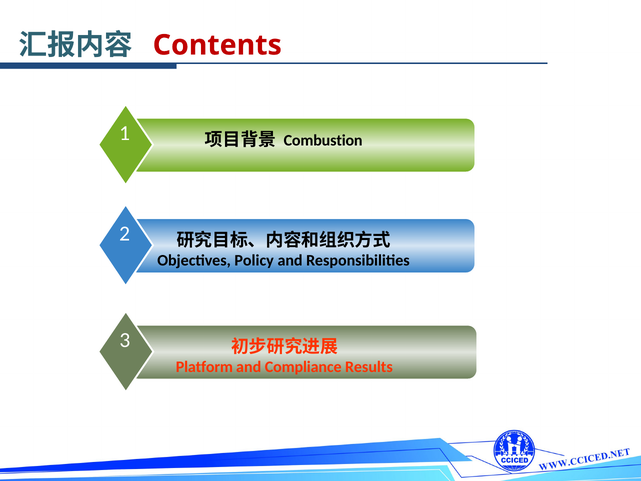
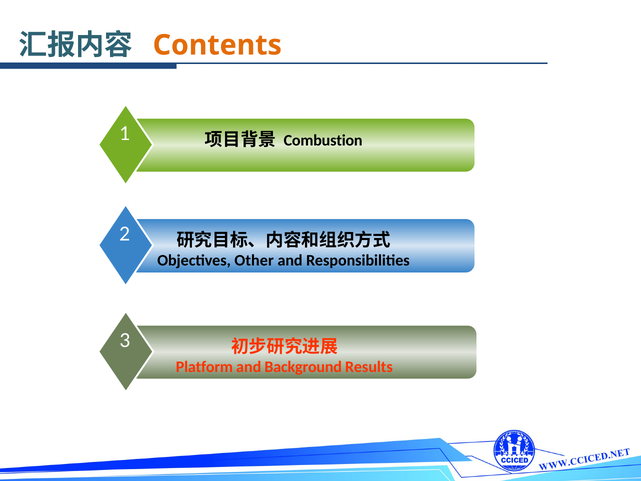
Contents colour: red -> orange
Policy: Policy -> Other
Compliance: Compliance -> Background
